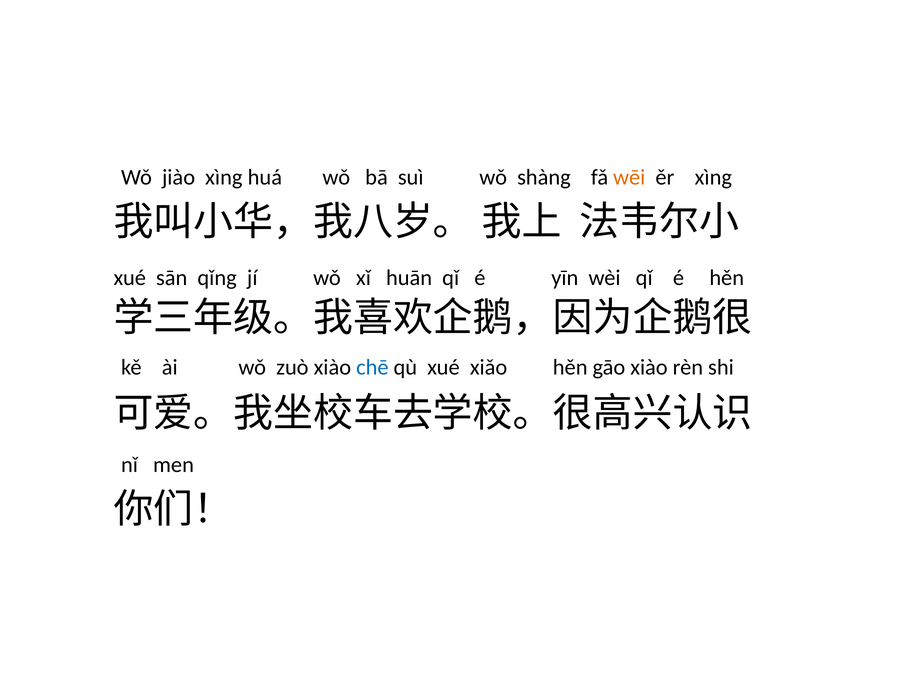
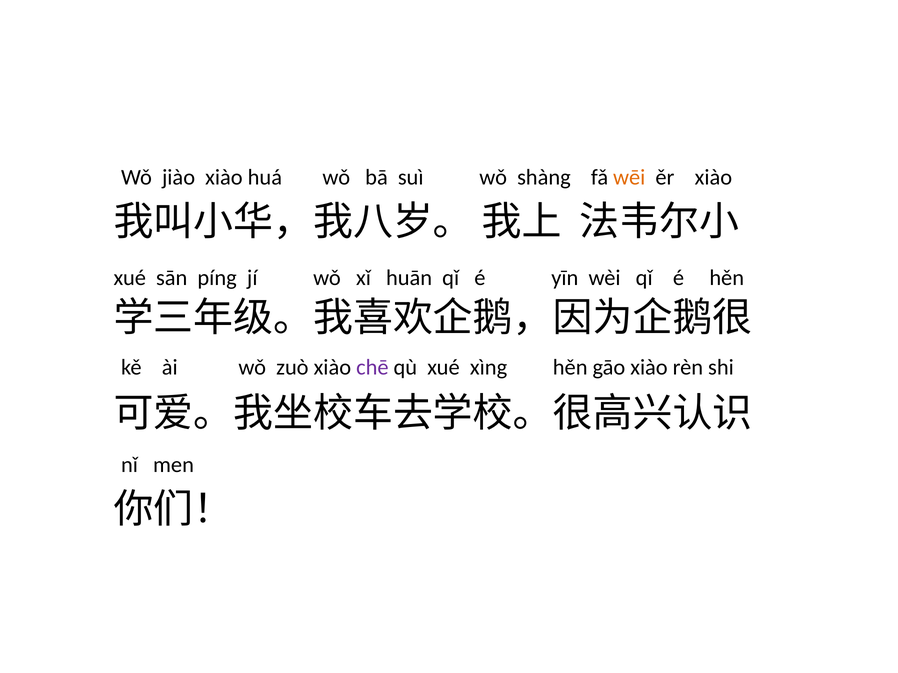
jiào xìng: xìng -> xiào
ěr xìng: xìng -> xiào
qǐng: qǐng -> píng
chē colour: blue -> purple
xiǎo: xiǎo -> xìng
